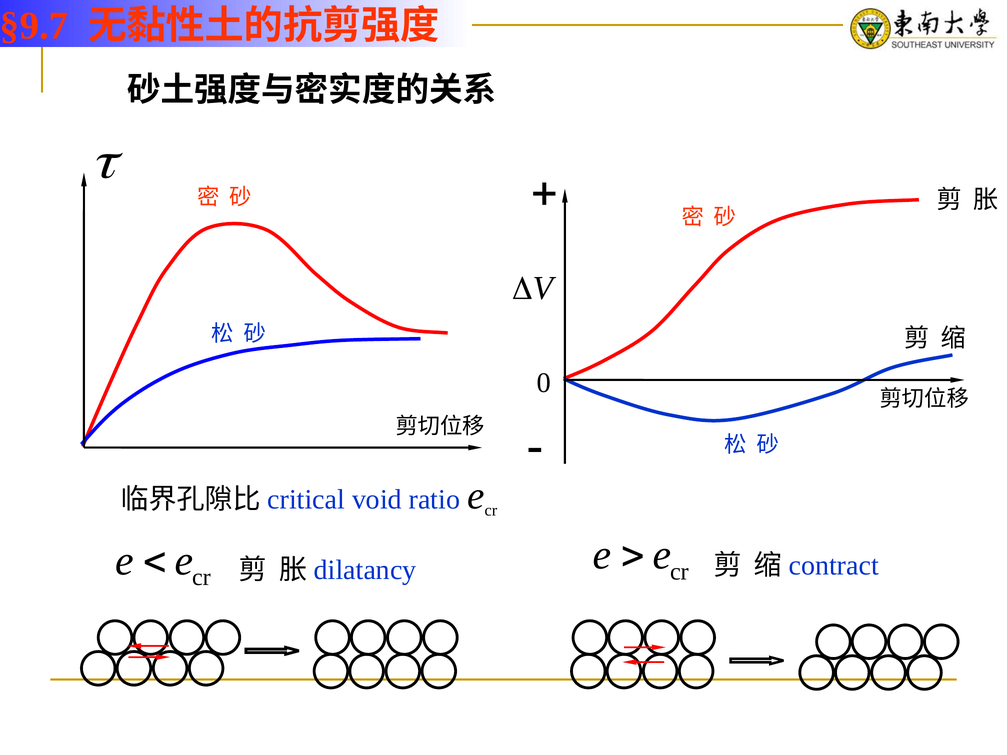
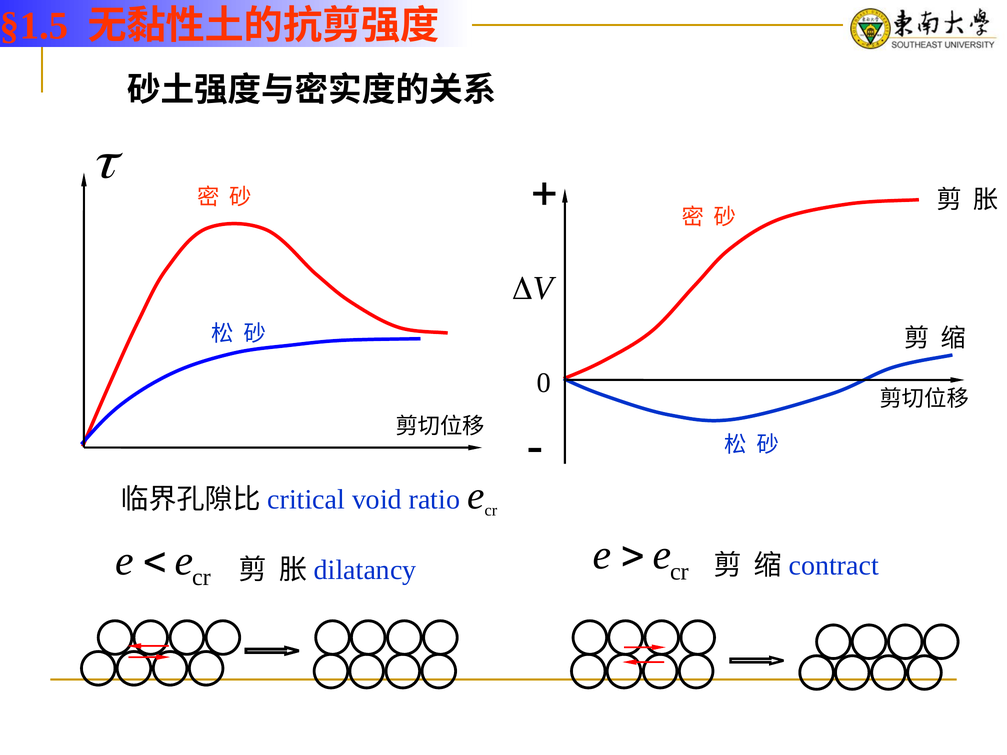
§9.7: §9.7 -> §1.5
